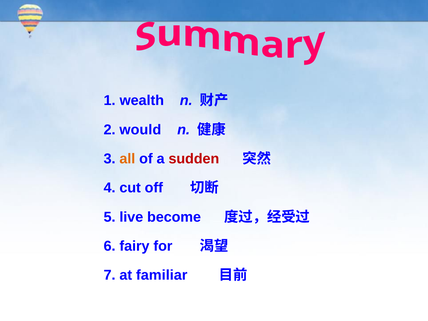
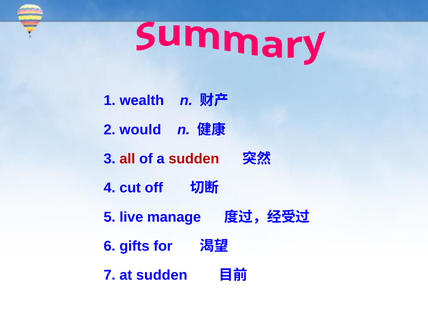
all colour: orange -> red
become: become -> manage
fairy: fairy -> gifts
at familiar: familiar -> sudden
